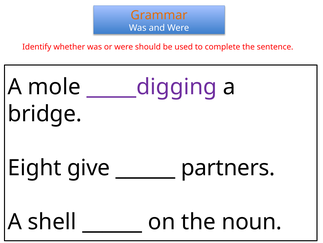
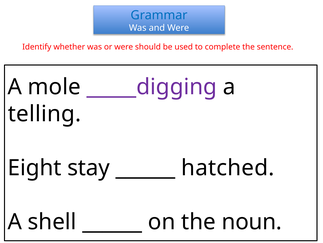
Grammar colour: orange -> blue
bridge: bridge -> telling
give: give -> stay
partners: partners -> hatched
